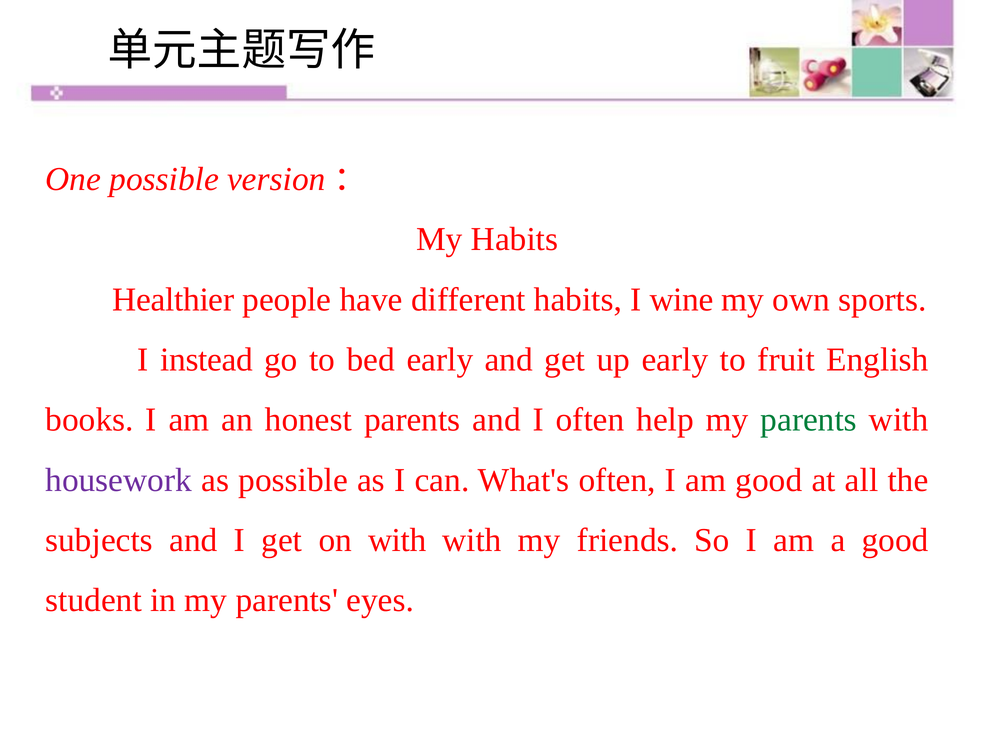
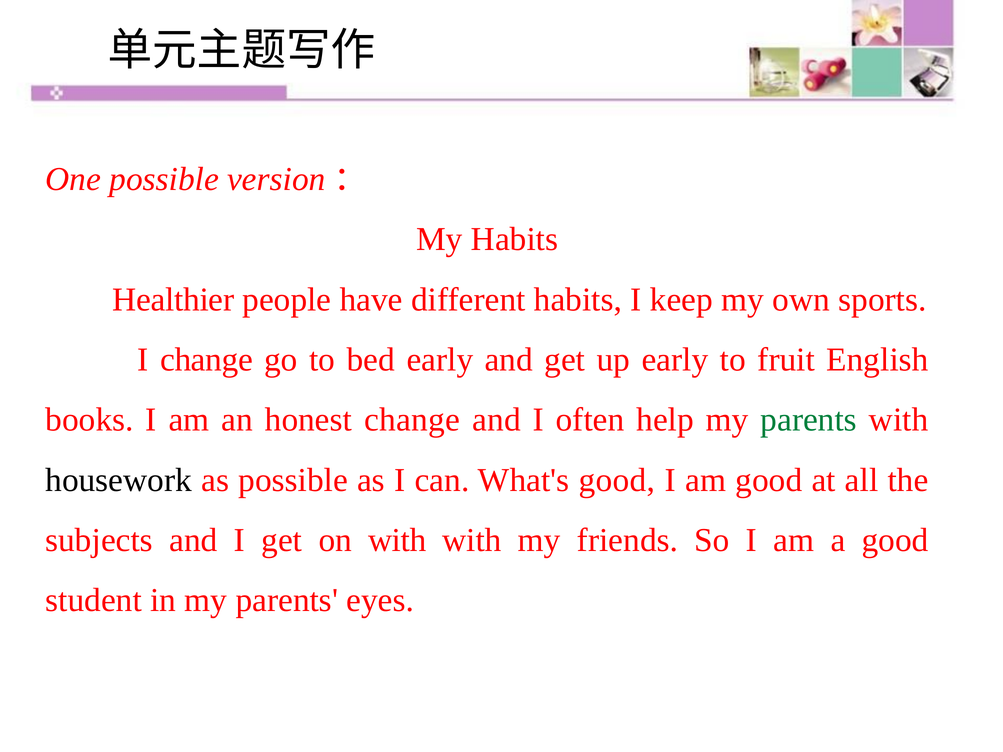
wine: wine -> keep
I instead: instead -> change
honest parents: parents -> change
housework colour: purple -> black
What's often: often -> good
